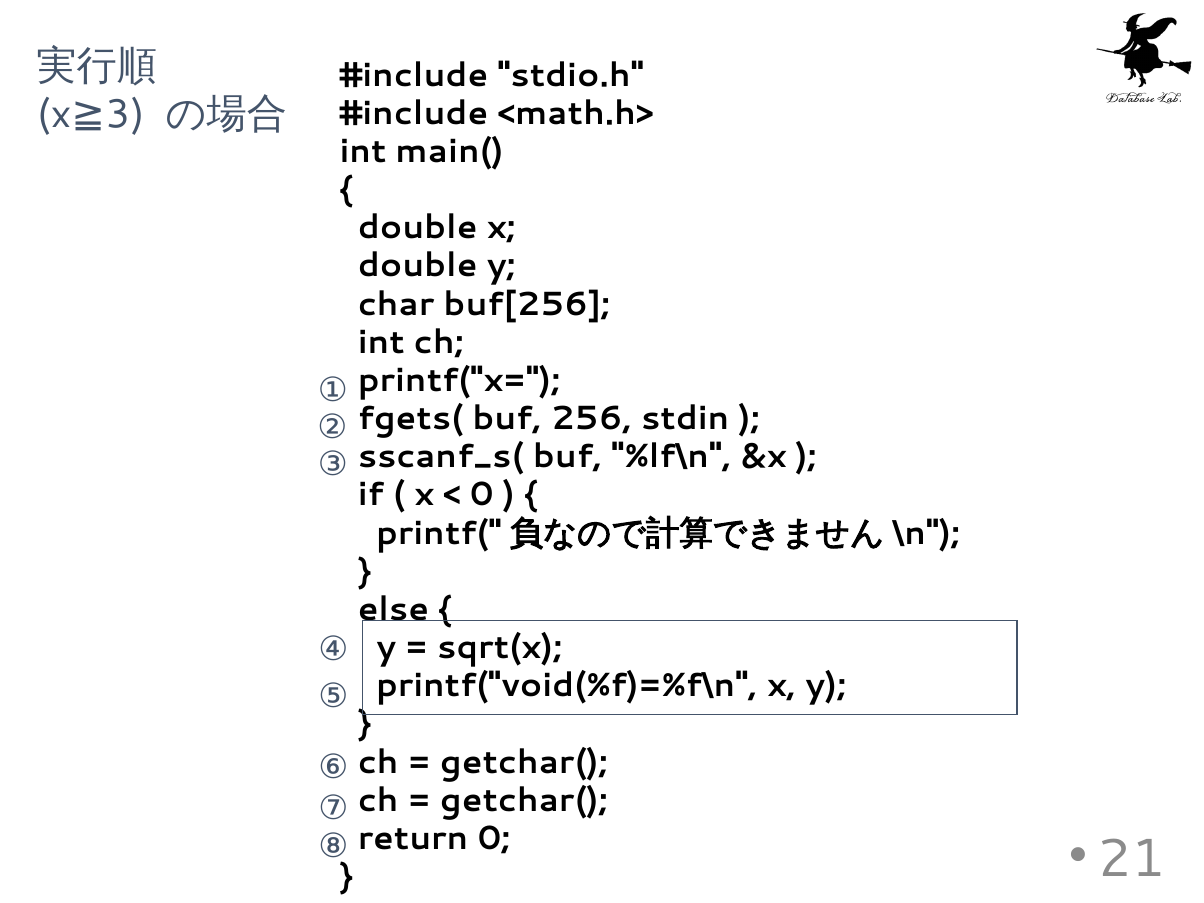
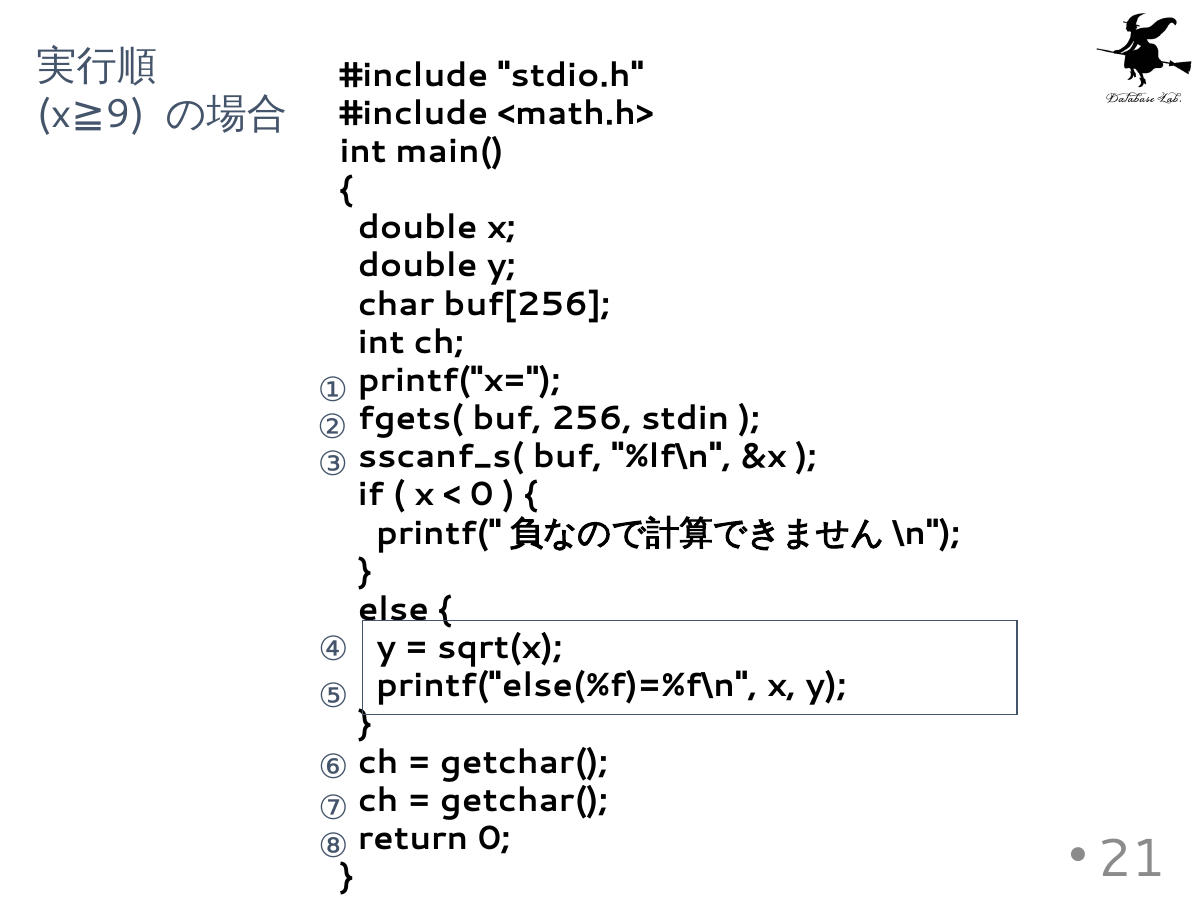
3: 3 -> 9
printf("void(%f)=%f\n: printf("void(%f)=%f\n -> printf("else(%f)=%f\n
